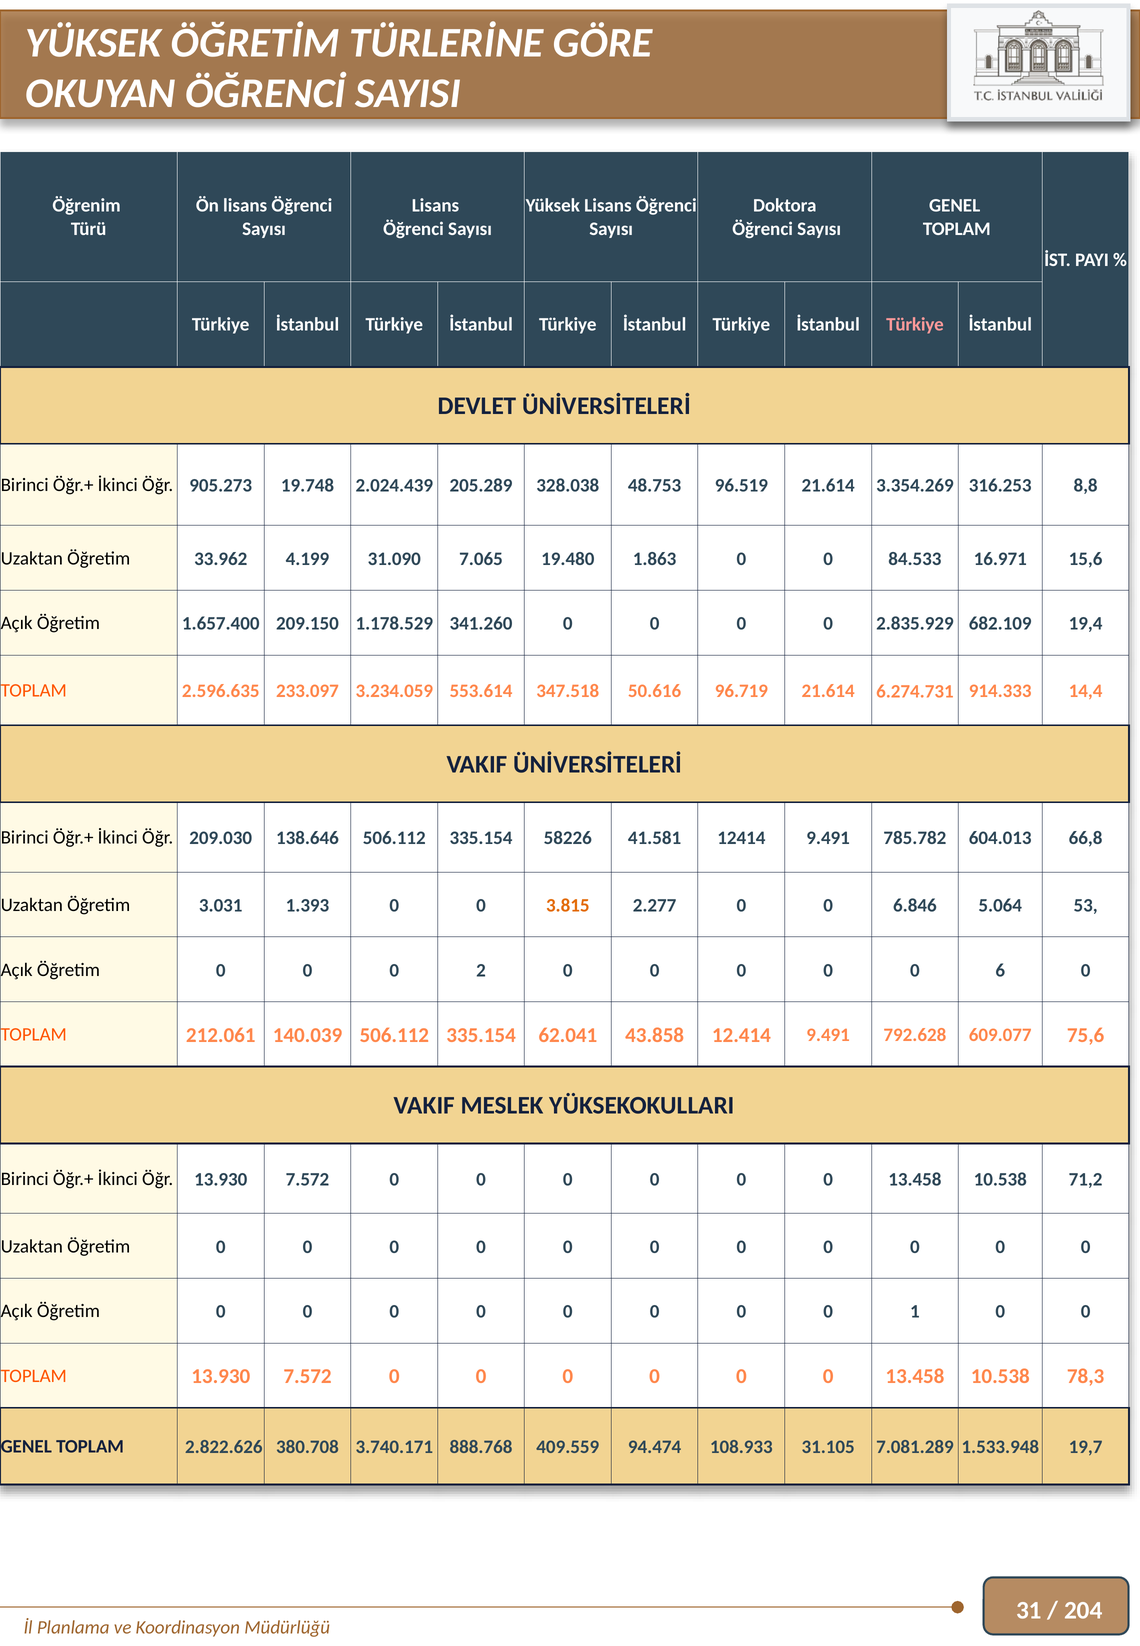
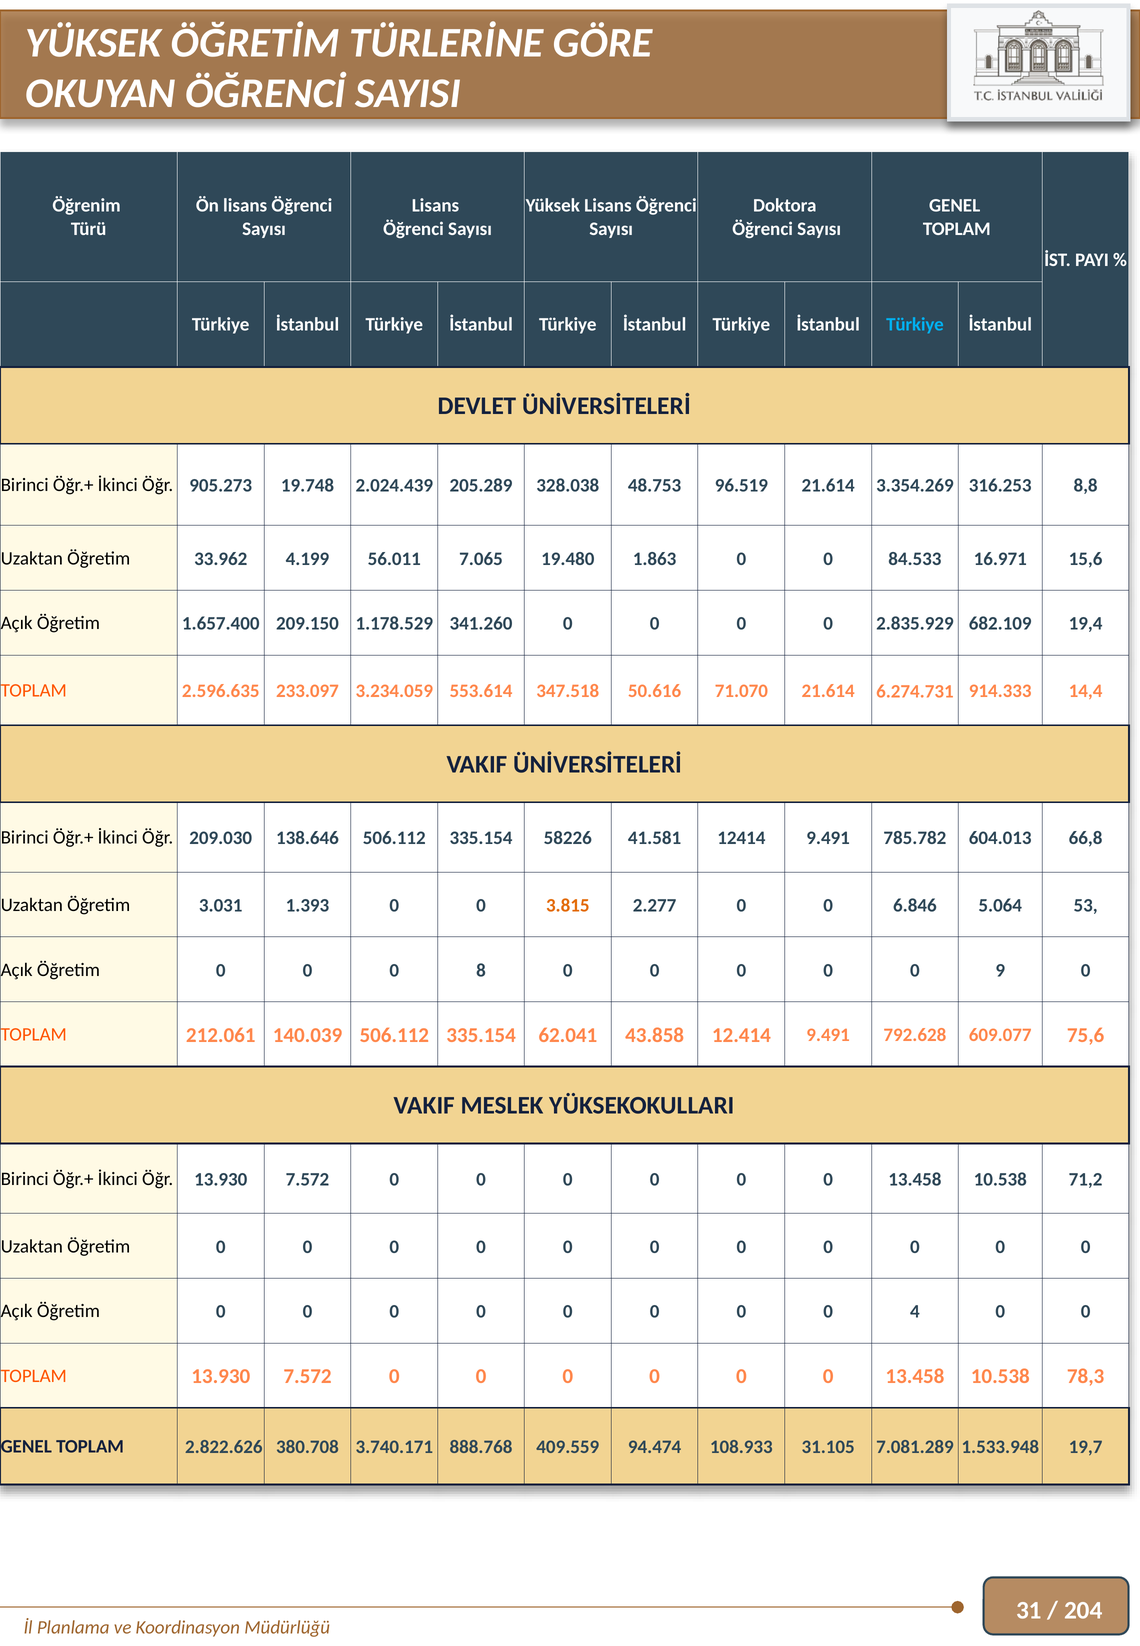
Türkiye at (915, 325) colour: pink -> light blue
31.090: 31.090 -> 56.011
96.719: 96.719 -> 71.070
2: 2 -> 8
6: 6 -> 9
1: 1 -> 4
